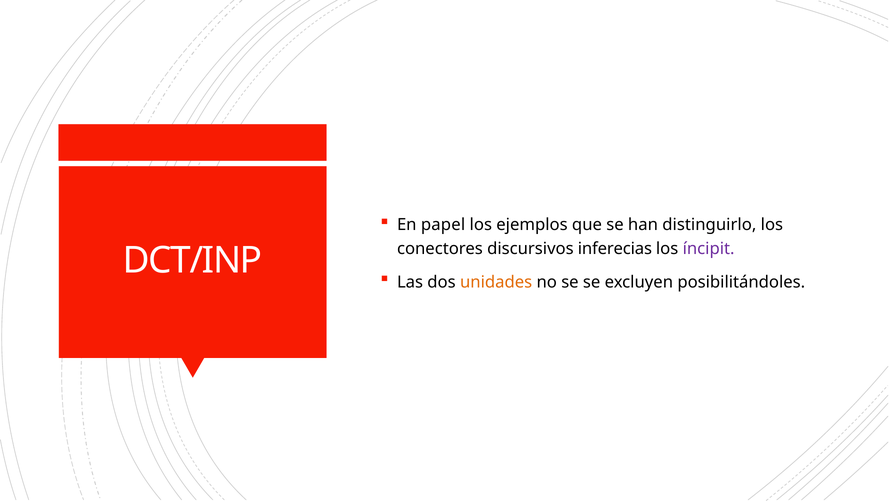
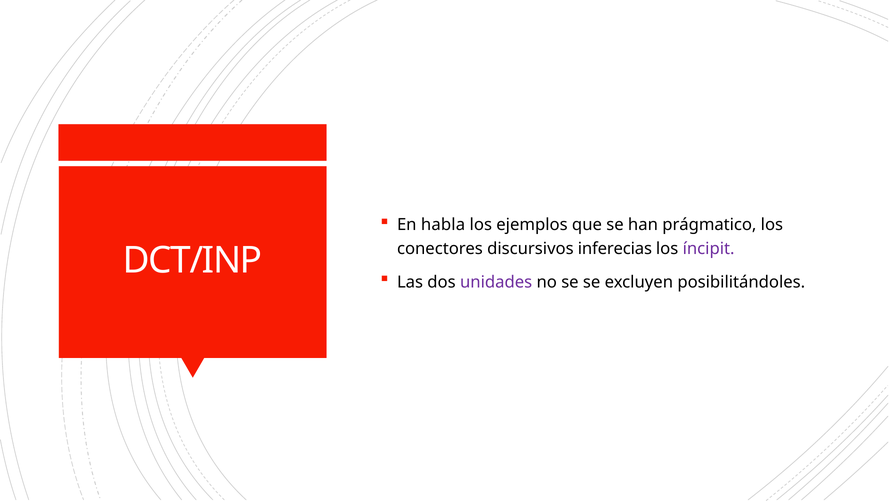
papel: papel -> habla
distinguirlo: distinguirlo -> prágmatico
unidades colour: orange -> purple
